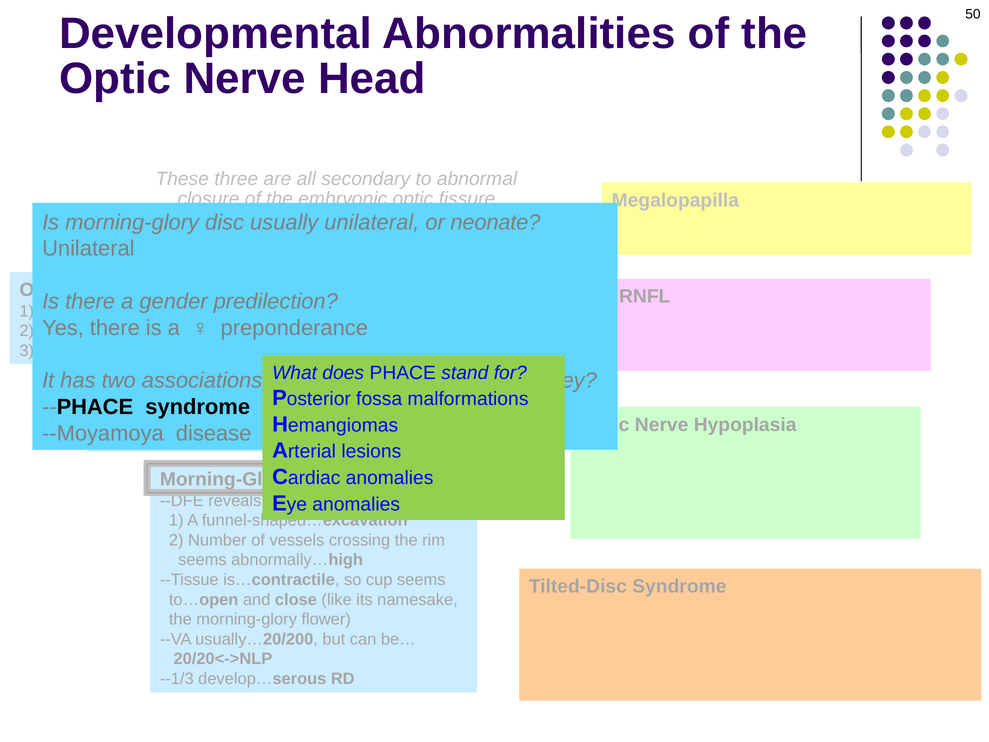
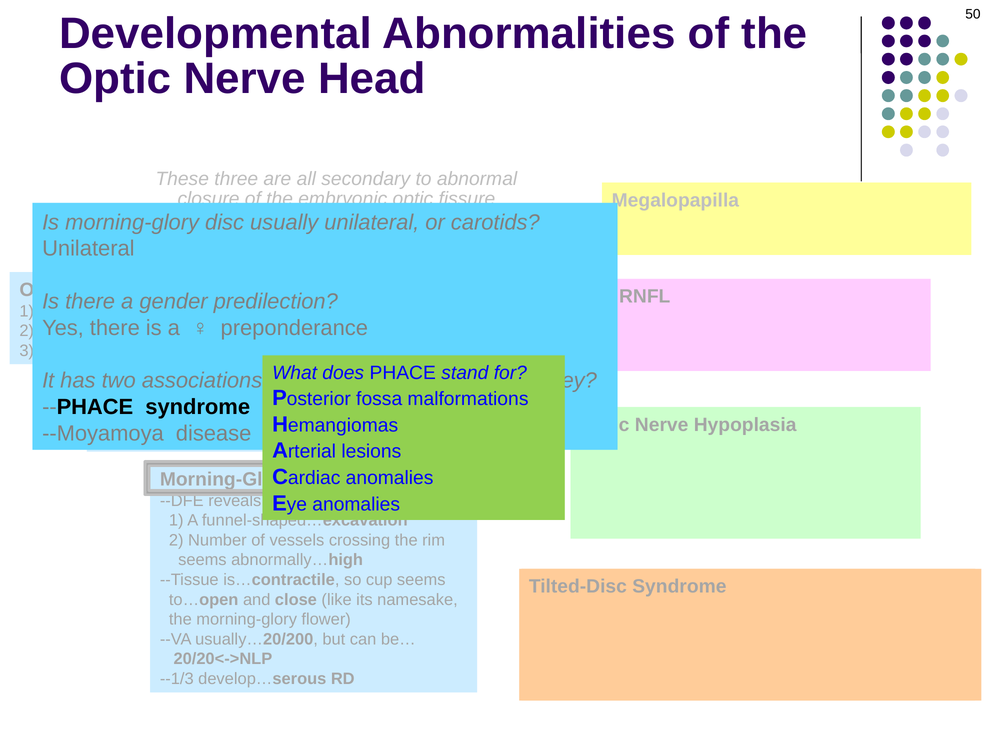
neonate: neonate -> carotids
